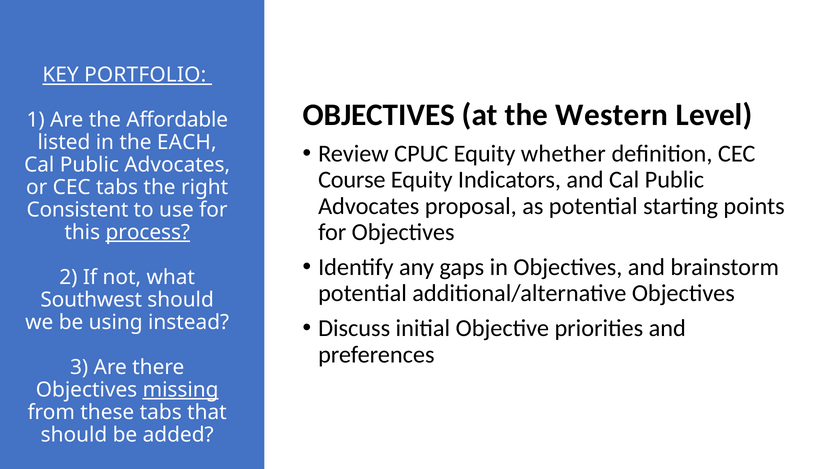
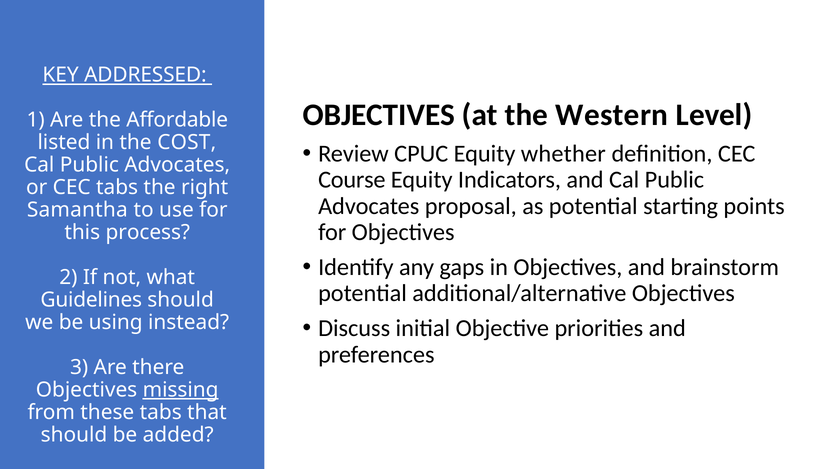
PORTFOLIO: PORTFOLIO -> ADDRESSED
EACH: EACH -> COST
Consistent: Consistent -> Samantha
process underline: present -> none
Southwest: Southwest -> Guidelines
